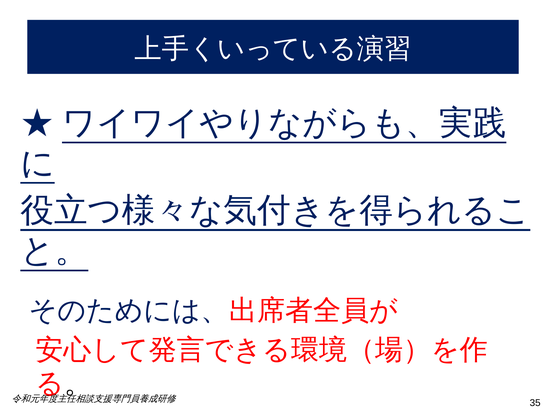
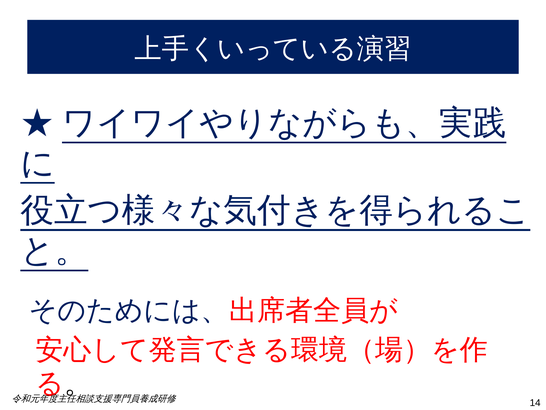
35: 35 -> 14
